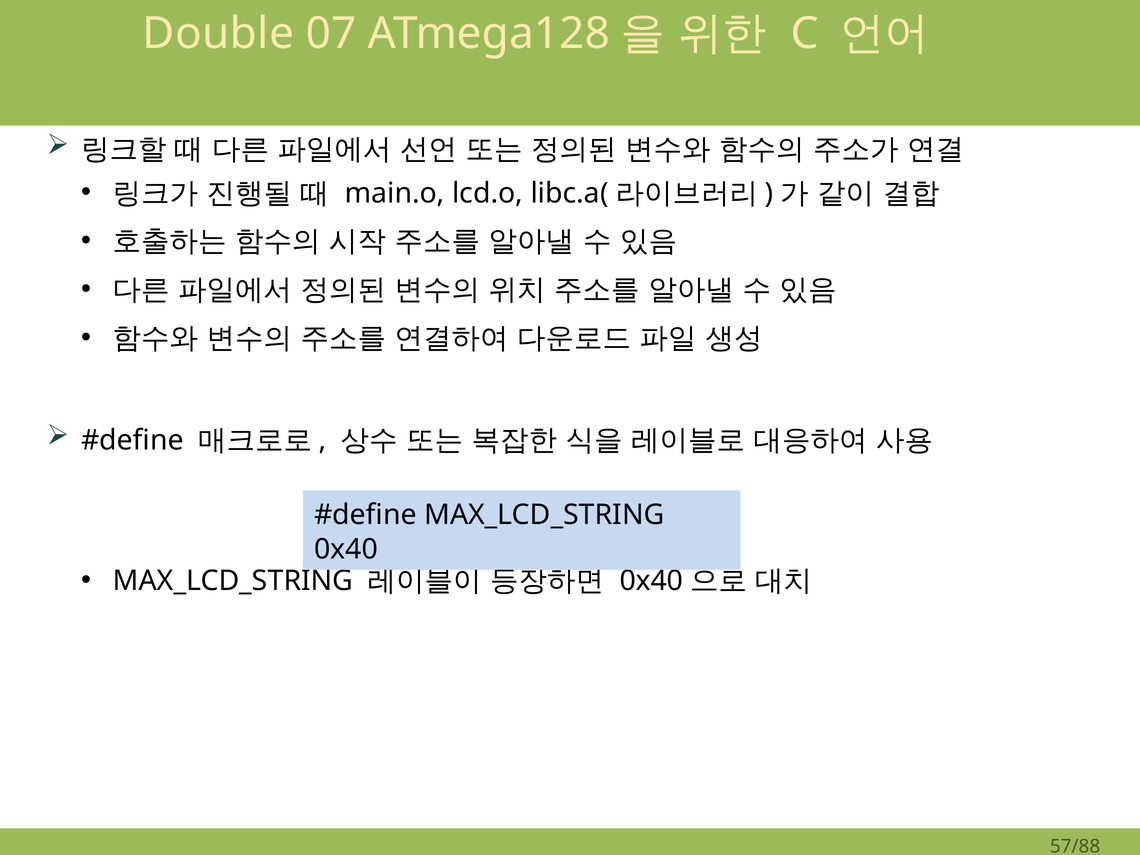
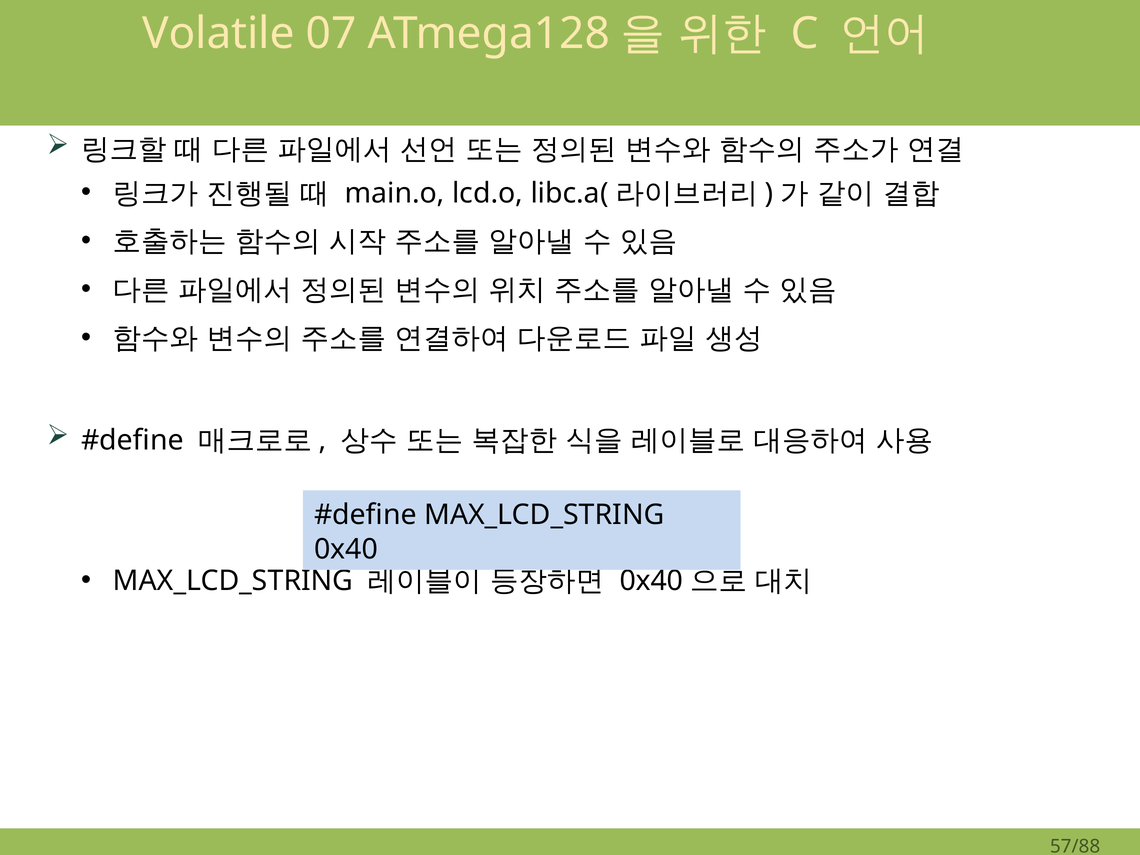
Double: Double -> Volatile
